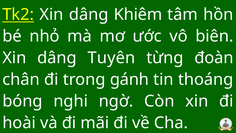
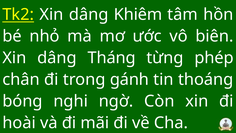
Tuyên: Tuyên -> Tháng
đoàn: đoàn -> phép
